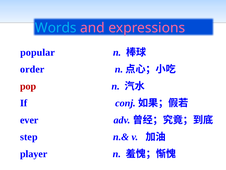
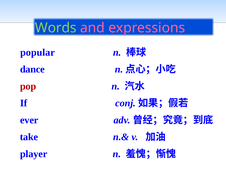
Words colour: light blue -> light green
order: order -> dance
step: step -> take
